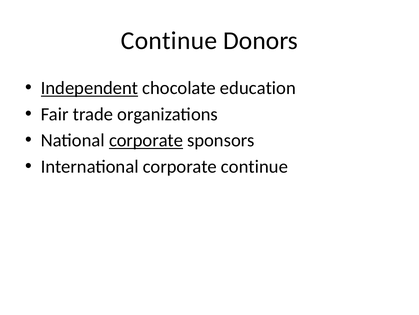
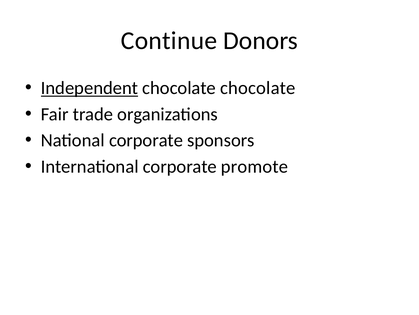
chocolate education: education -> chocolate
corporate at (146, 140) underline: present -> none
corporate continue: continue -> promote
